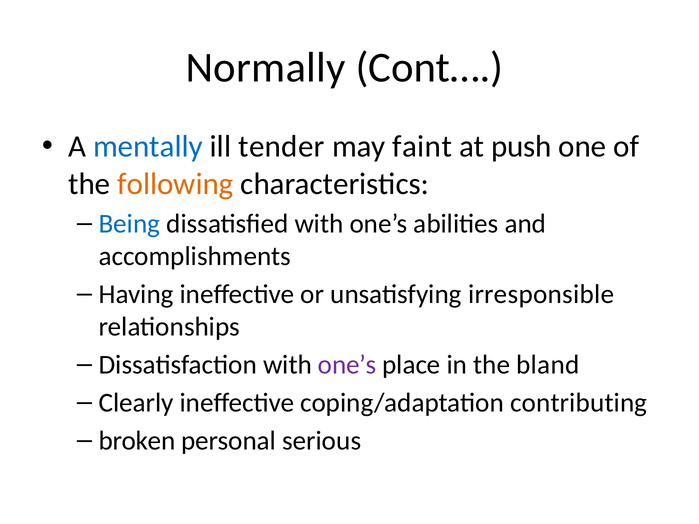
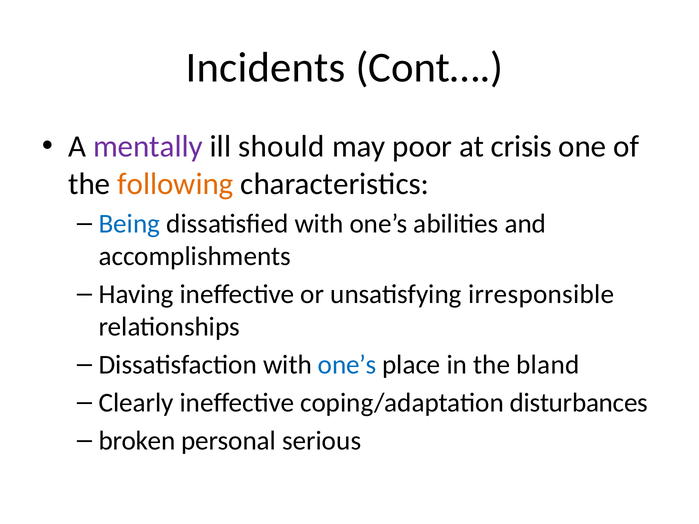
Normally: Normally -> Incidents
mentally colour: blue -> purple
tender: tender -> should
faint: faint -> poor
push: push -> crisis
one’s at (347, 365) colour: purple -> blue
contributing: contributing -> disturbances
